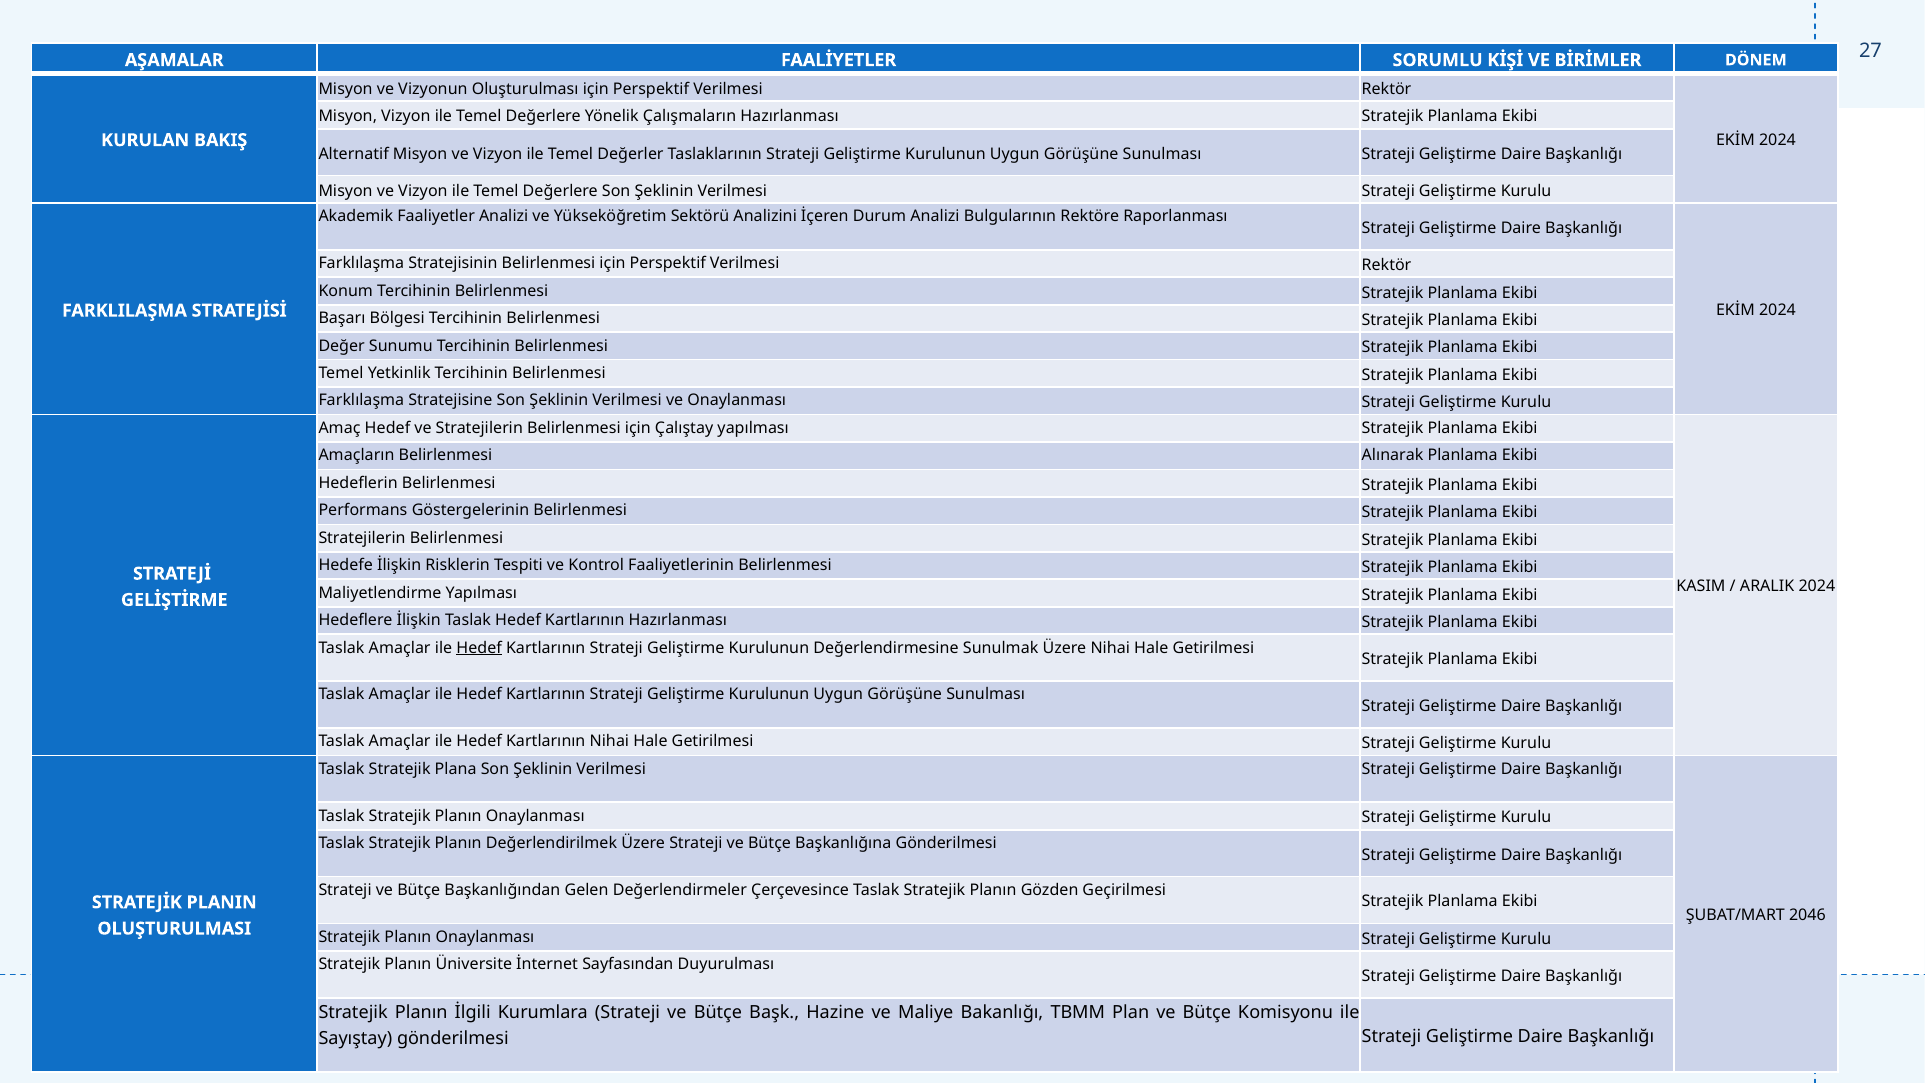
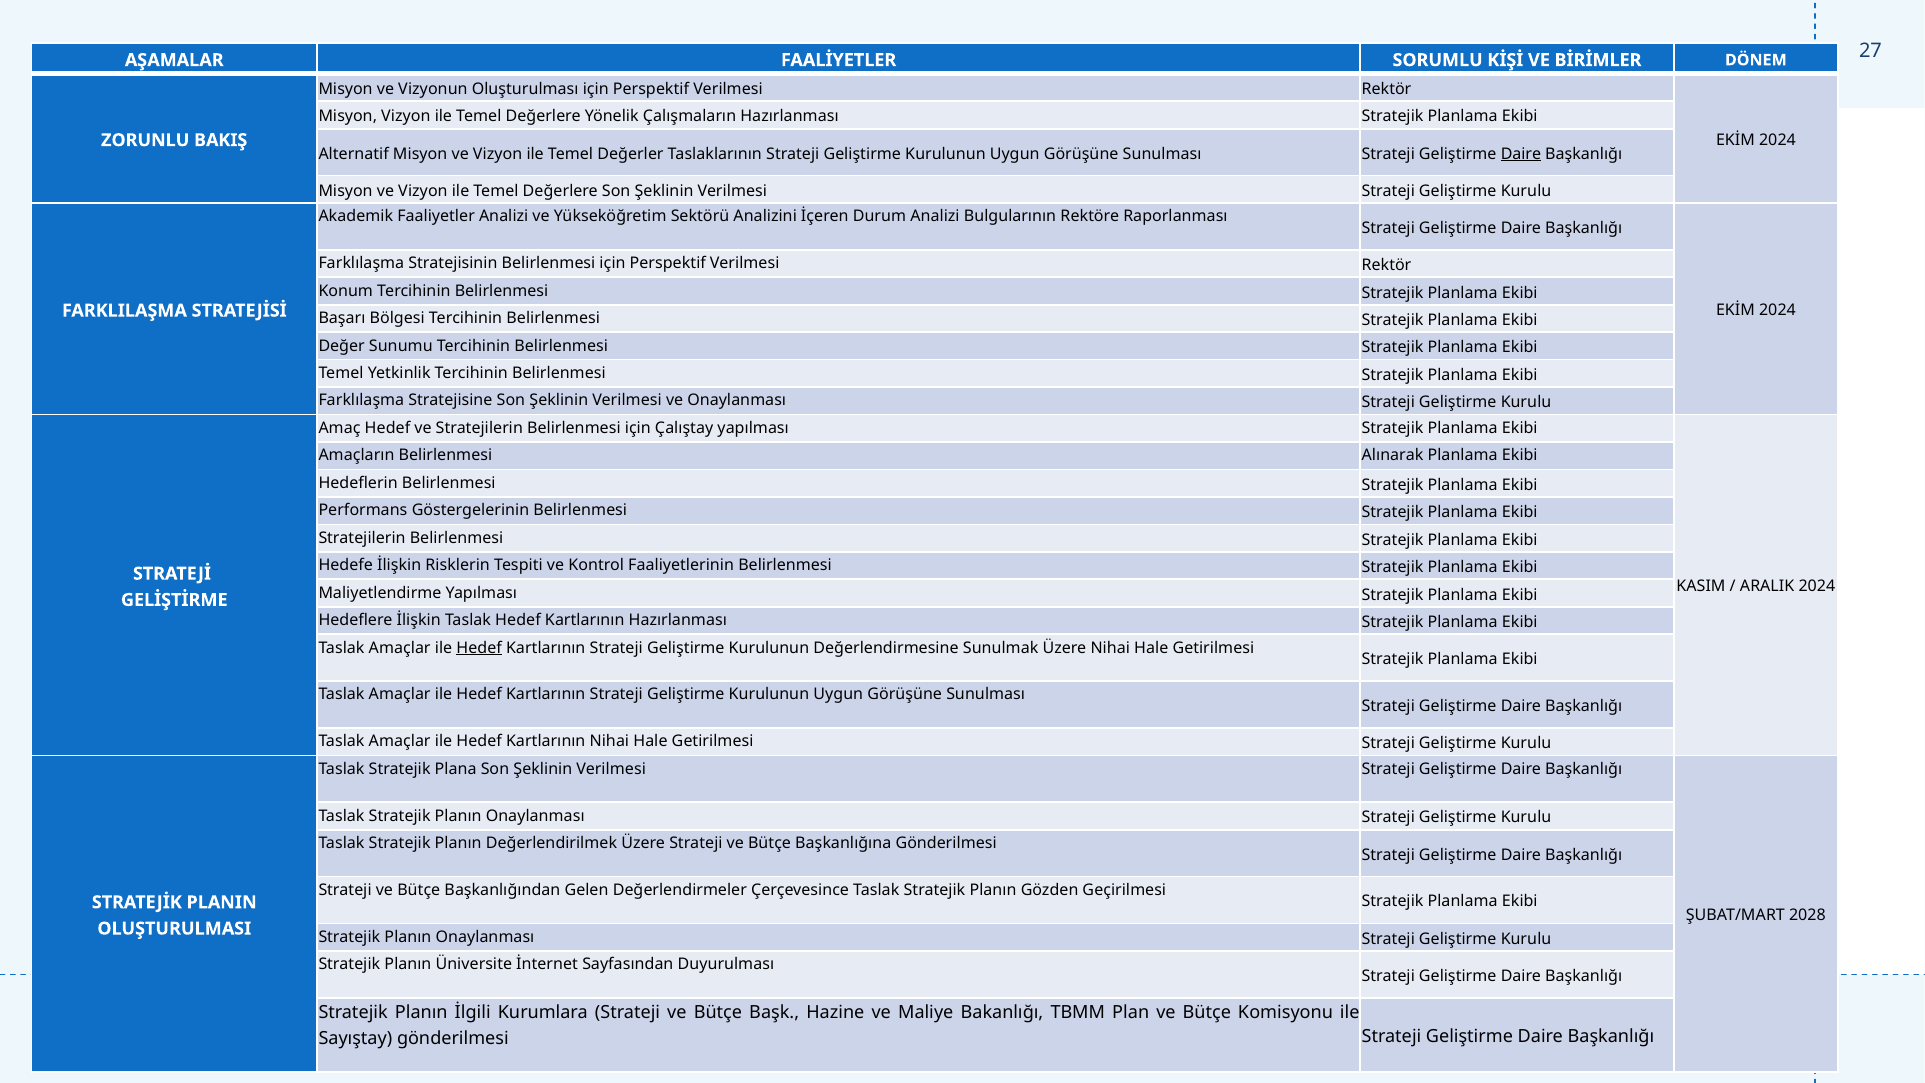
KURULAN: KURULAN -> ZORUNLU
Daire at (1521, 154) underline: none -> present
2046: 2046 -> 2028
